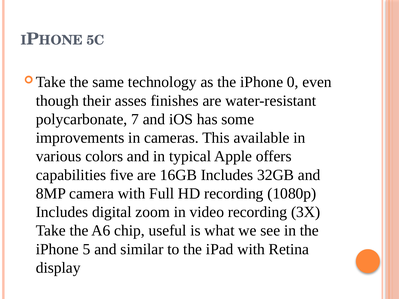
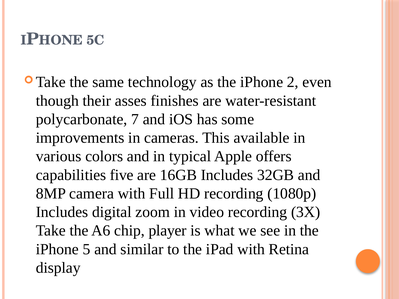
0: 0 -> 2
useful: useful -> player
